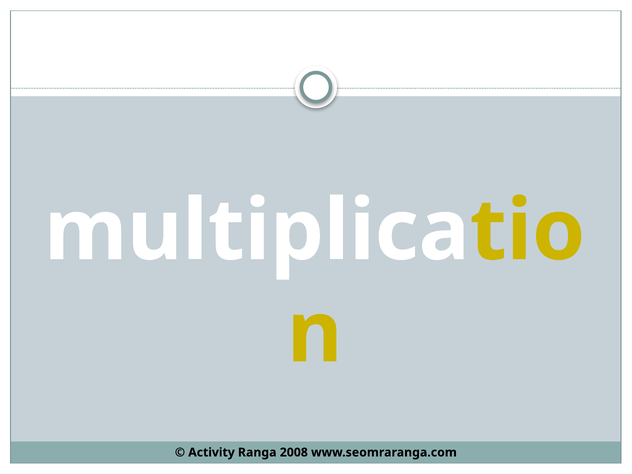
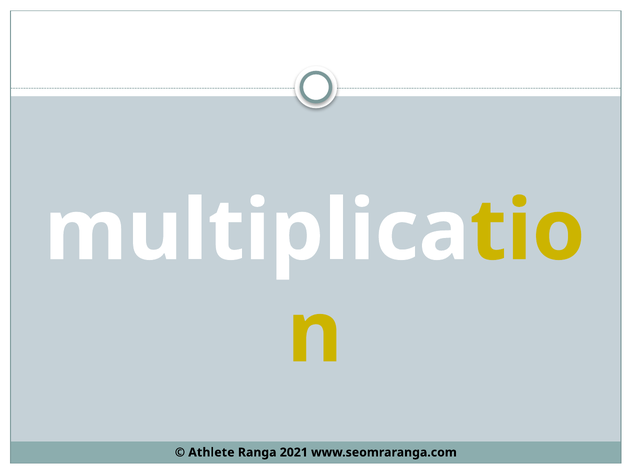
Activity: Activity -> Athlete
2008: 2008 -> 2021
